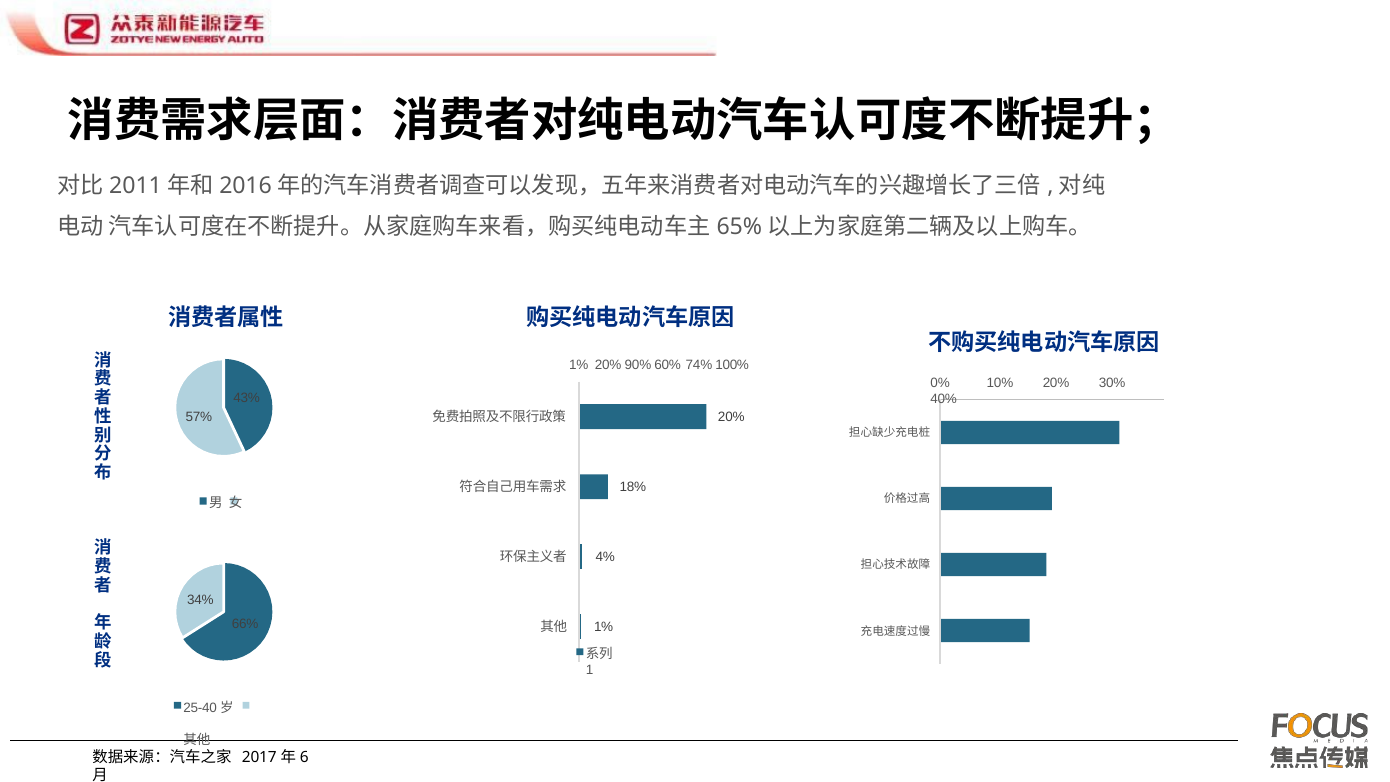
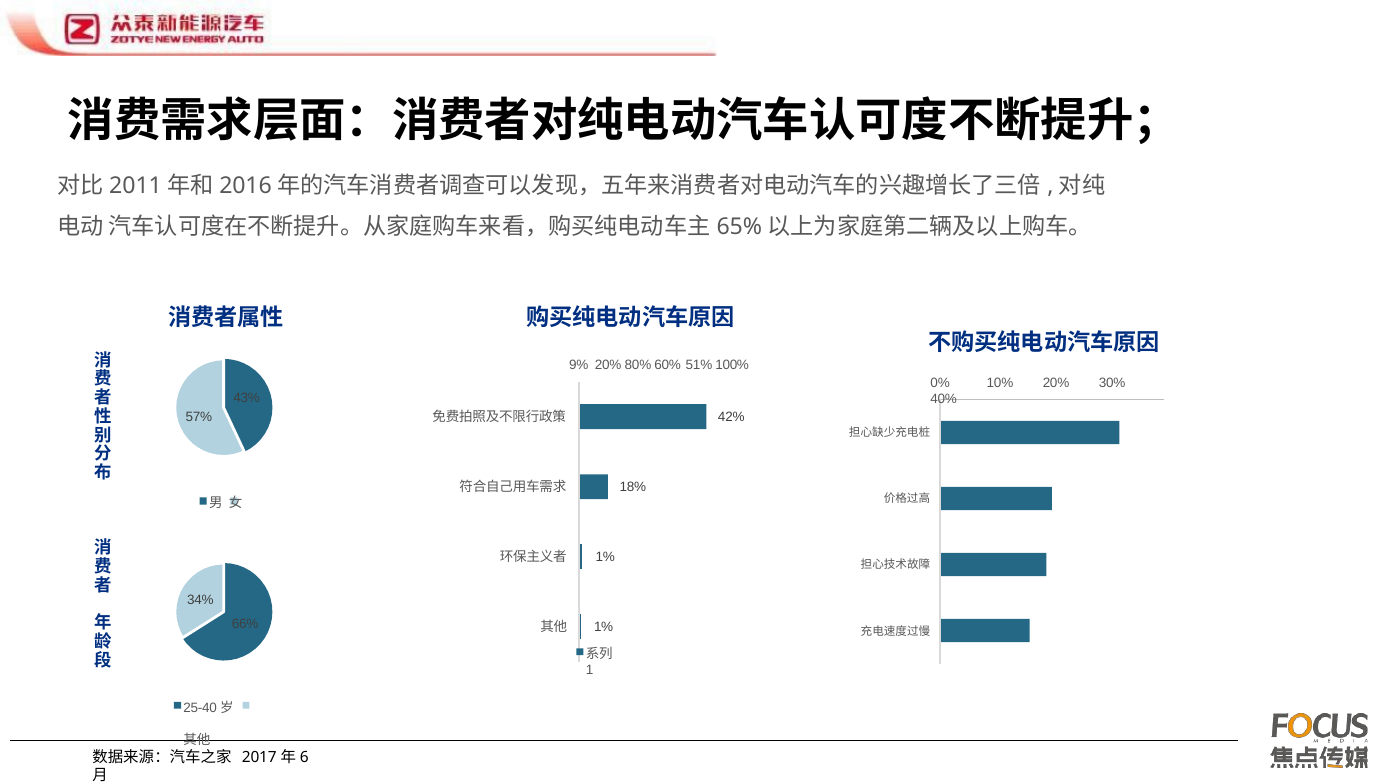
1% at (579, 365): 1% -> 9%
90%: 90% -> 80%
74%: 74% -> 51%
20% at (731, 417): 20% -> 42%
4% at (605, 557): 4% -> 1%
